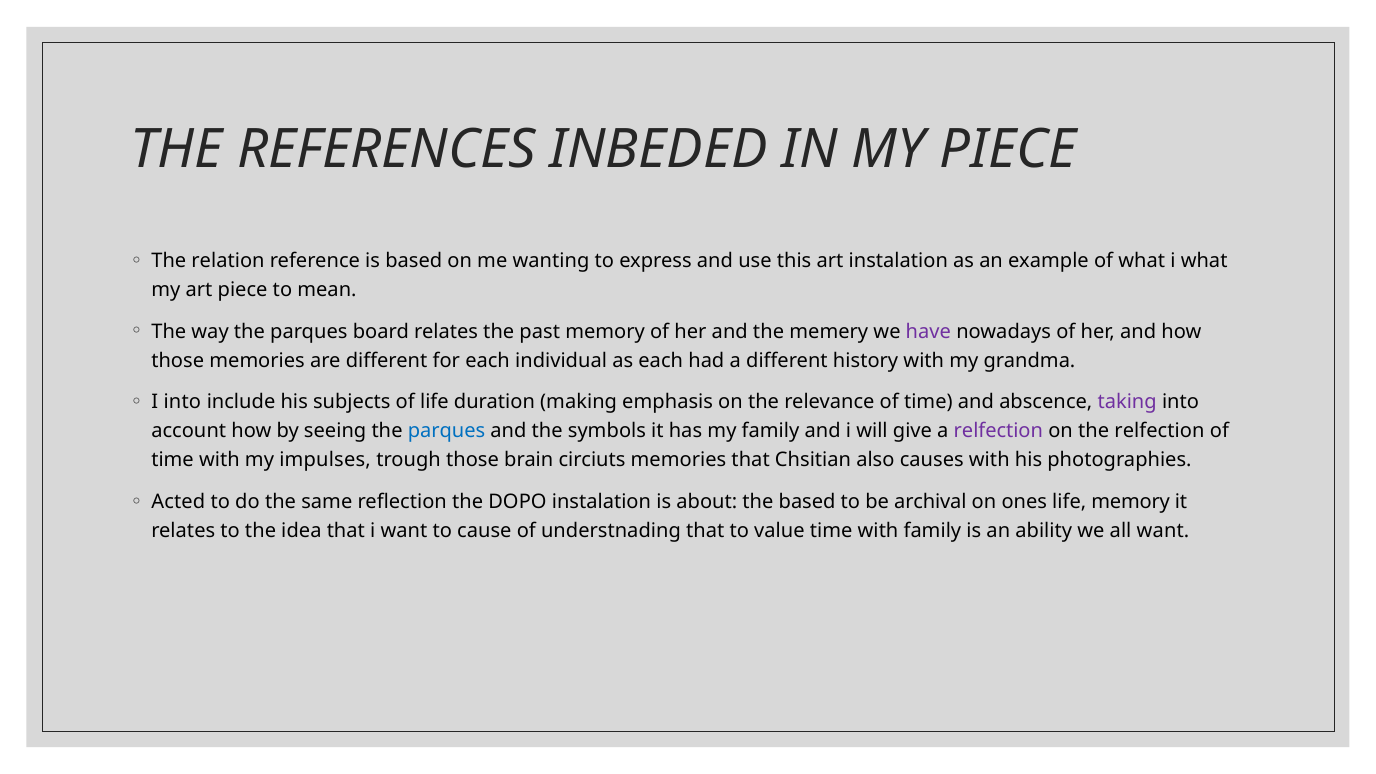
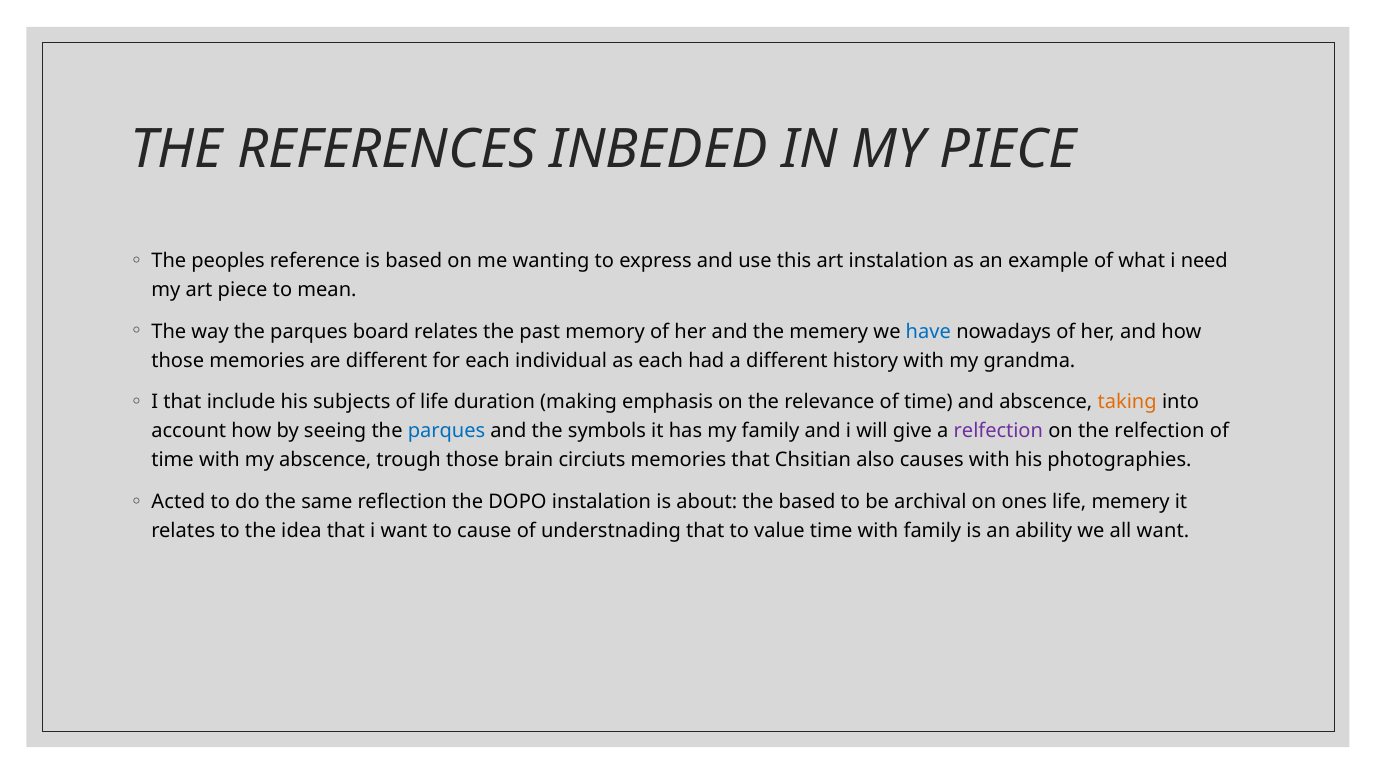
relation: relation -> peoples
i what: what -> need
have colour: purple -> blue
I into: into -> that
taking colour: purple -> orange
my impulses: impulses -> abscence
life memory: memory -> memery
